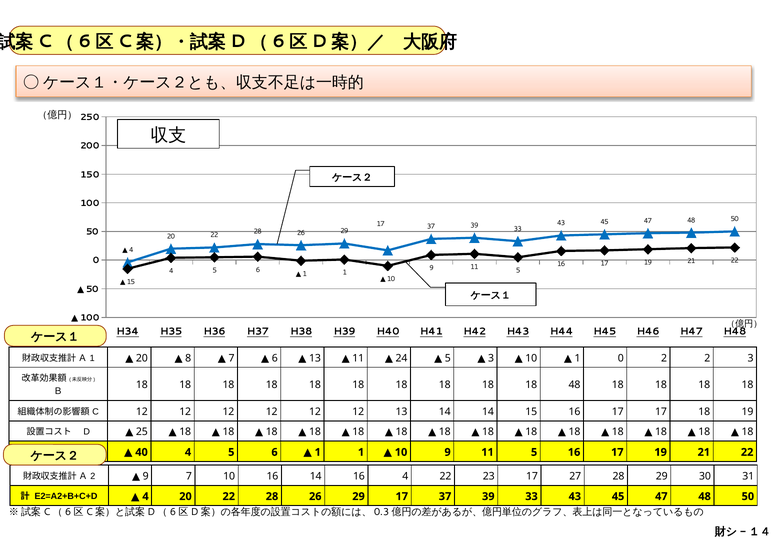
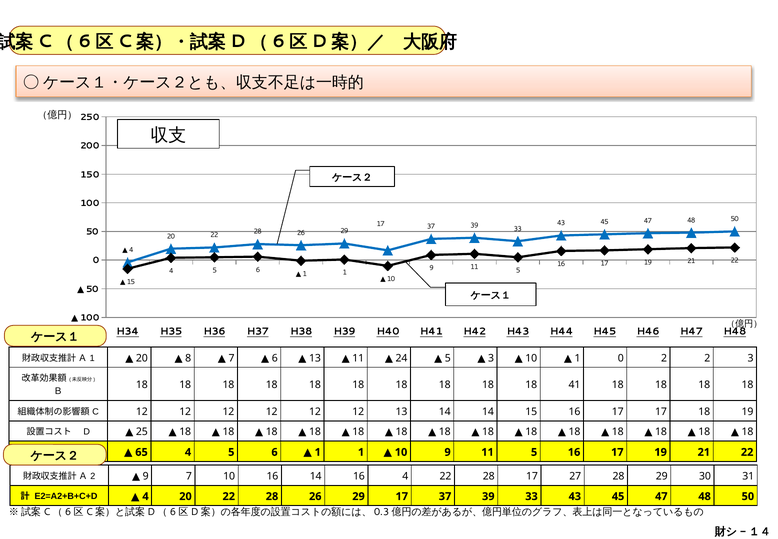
18 48: 48 -> 41
40: 40 -> 65
4 22 23: 23 -> 28
